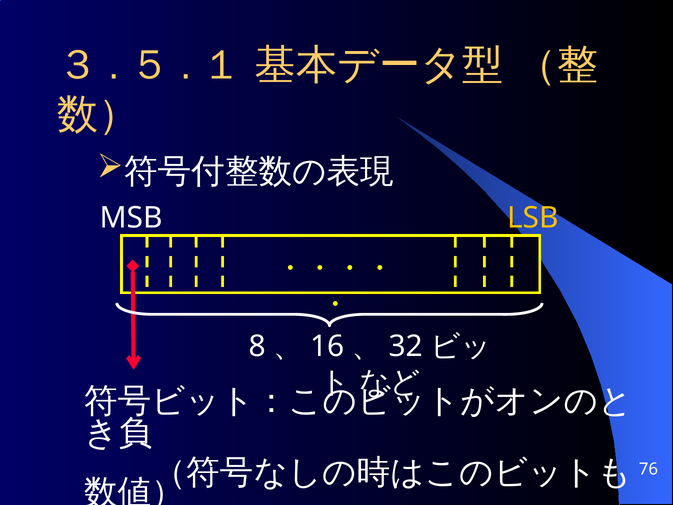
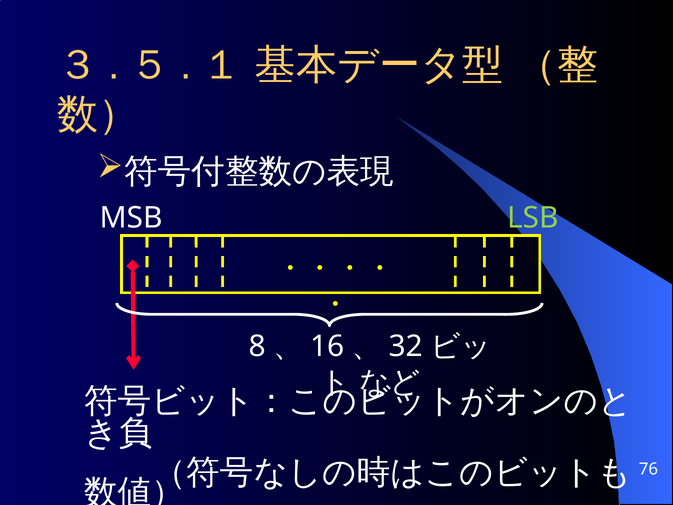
LSB colour: yellow -> light green
